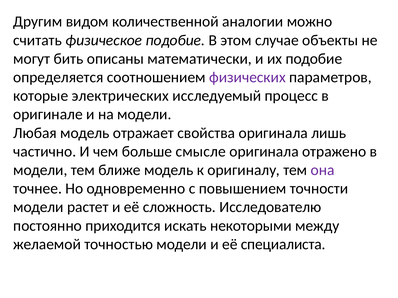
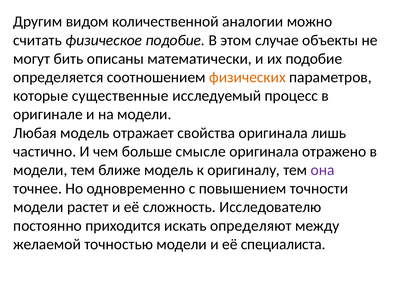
физических colour: purple -> orange
электрических: электрических -> существенные
некоторыми: некоторыми -> определяют
